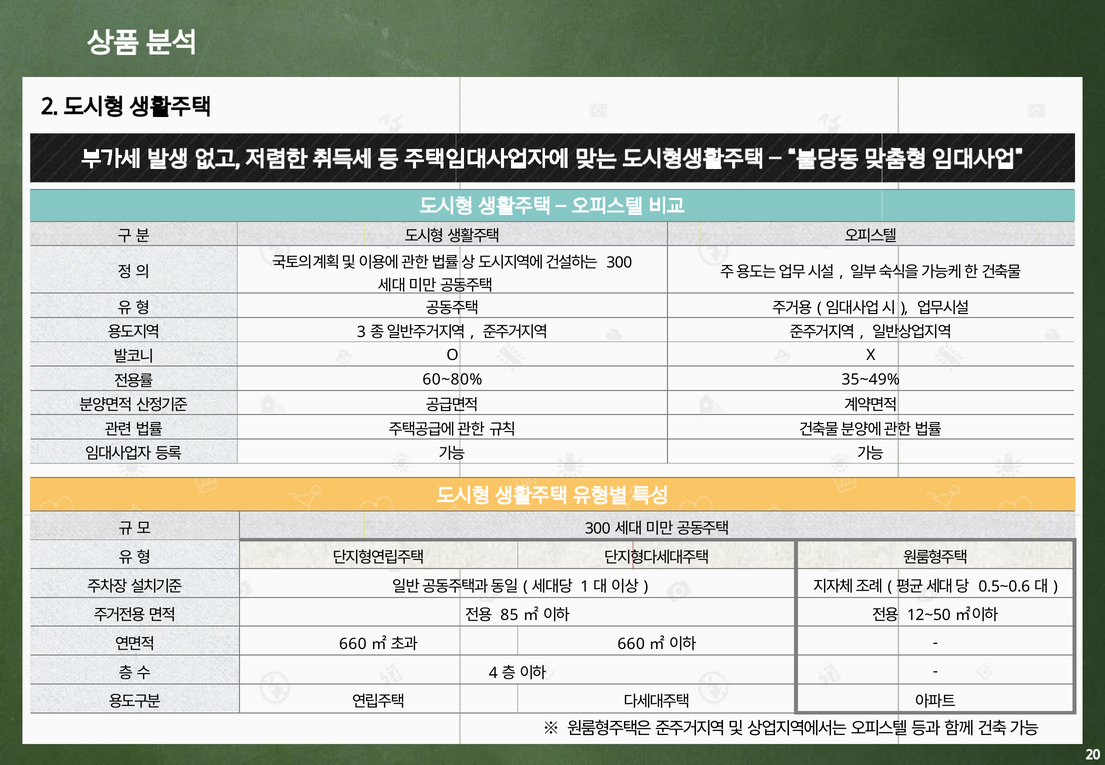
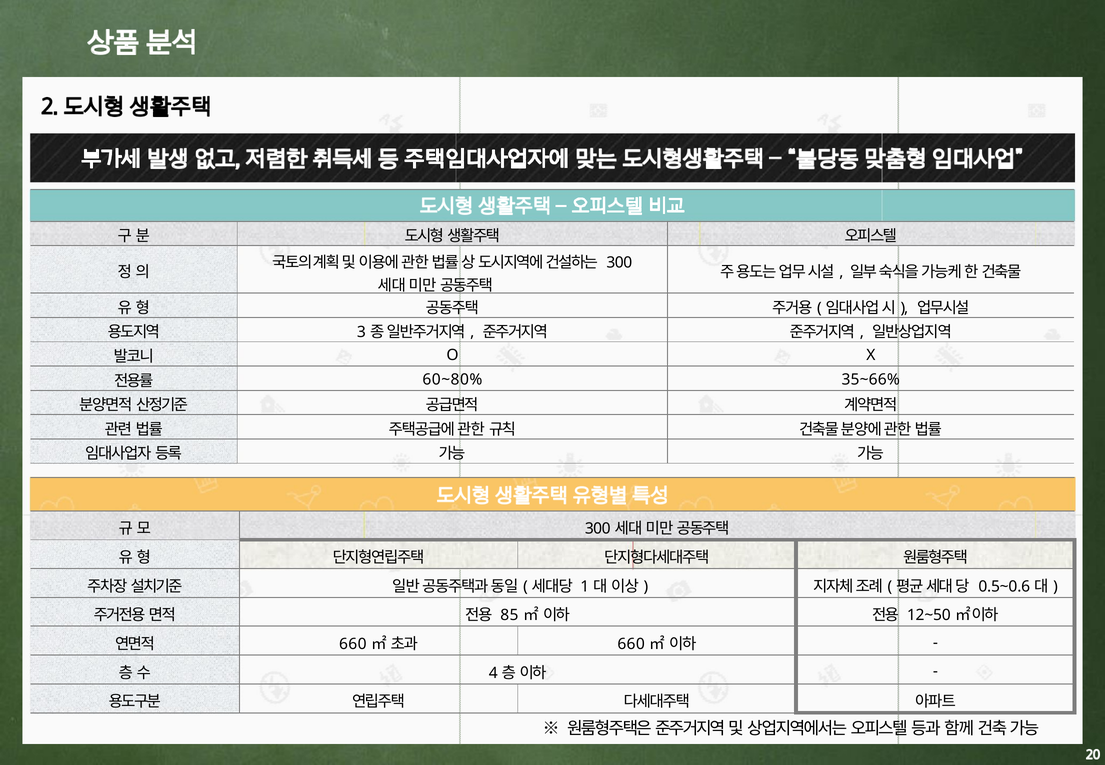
35~49%: 35~49% -> 35~66%
